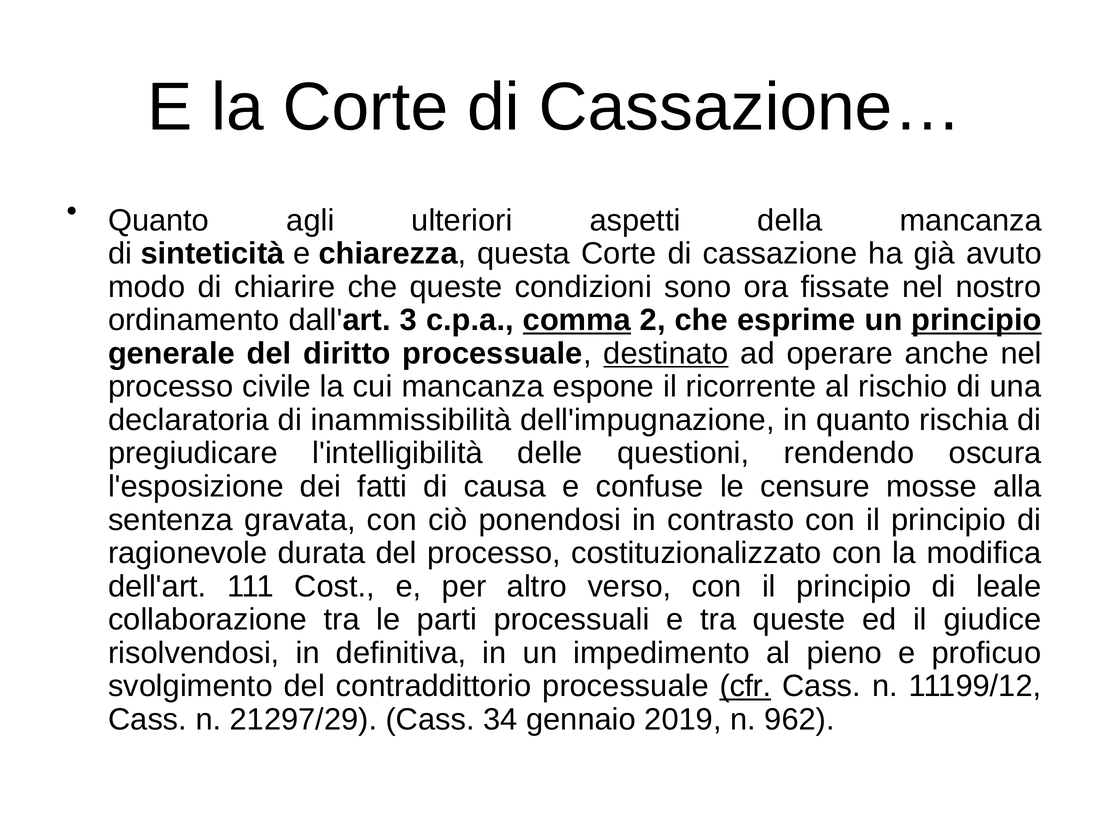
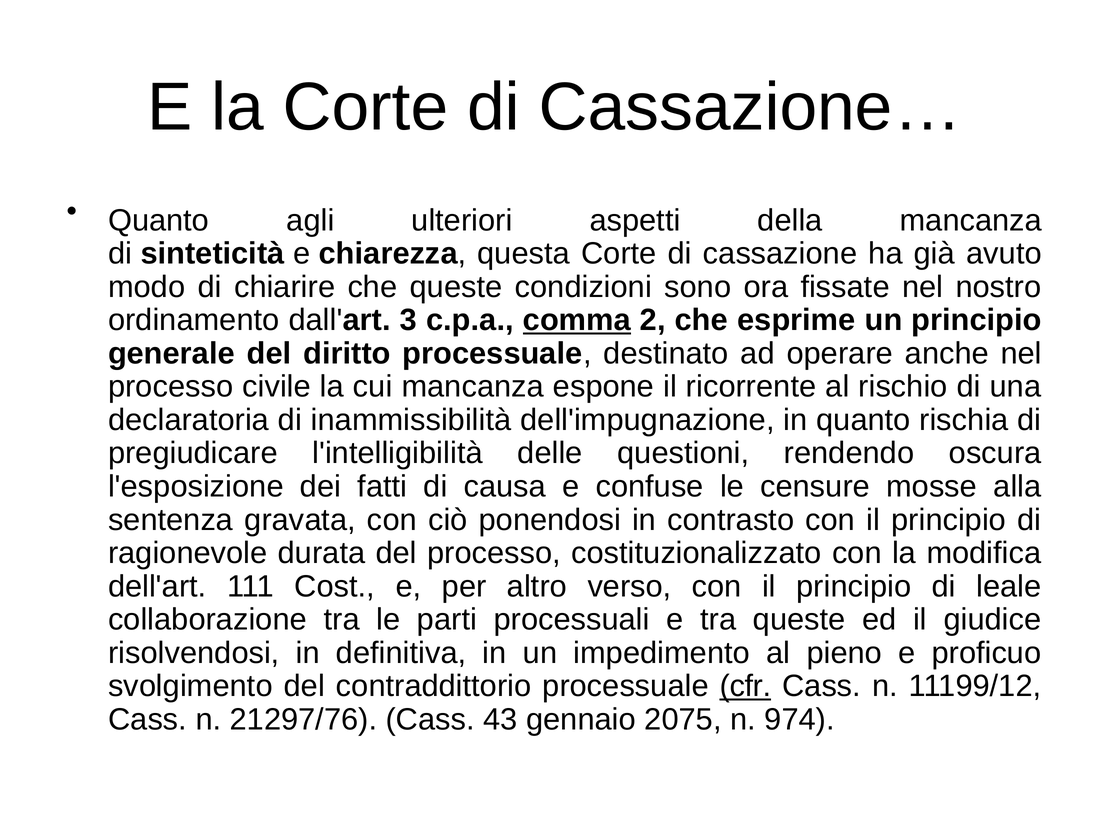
principio at (976, 320) underline: present -> none
destinato underline: present -> none
21297/29: 21297/29 -> 21297/76
34: 34 -> 43
2019: 2019 -> 2075
962: 962 -> 974
